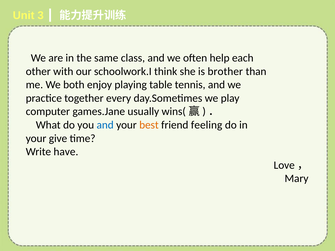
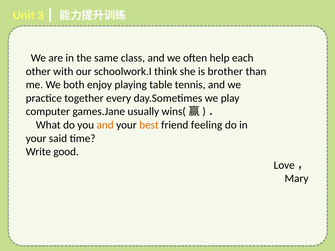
and at (105, 125) colour: blue -> orange
give: give -> said
have: have -> good
